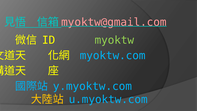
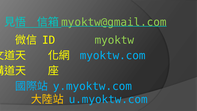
myoktw@gmail.com colour: pink -> light green
